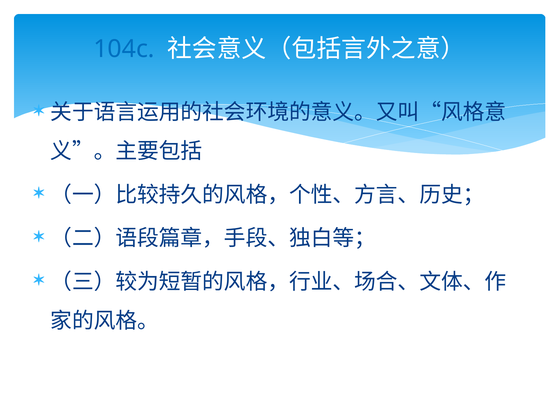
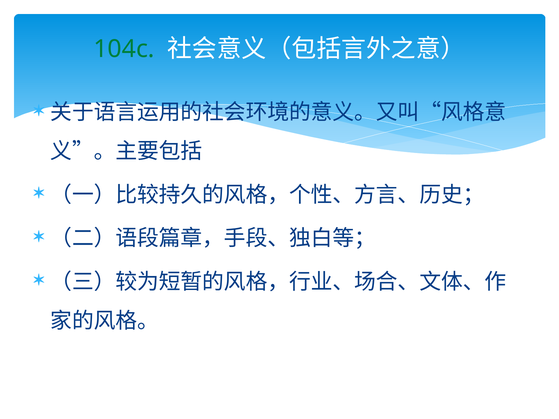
104c colour: blue -> green
